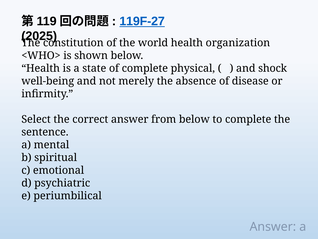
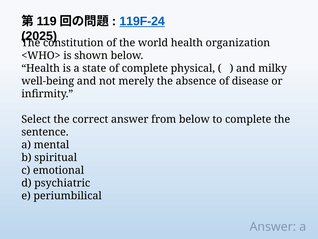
119F-27: 119F-27 -> 119F-24
shock: shock -> milky
